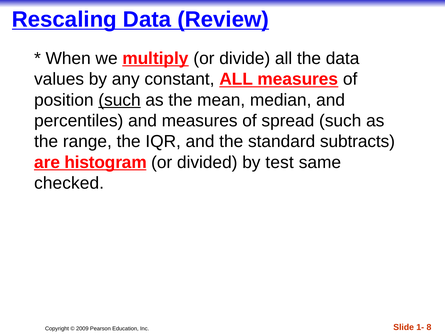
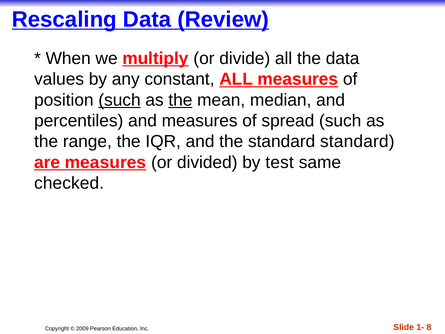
the at (180, 100) underline: none -> present
standard subtracts: subtracts -> standard
are histogram: histogram -> measures
